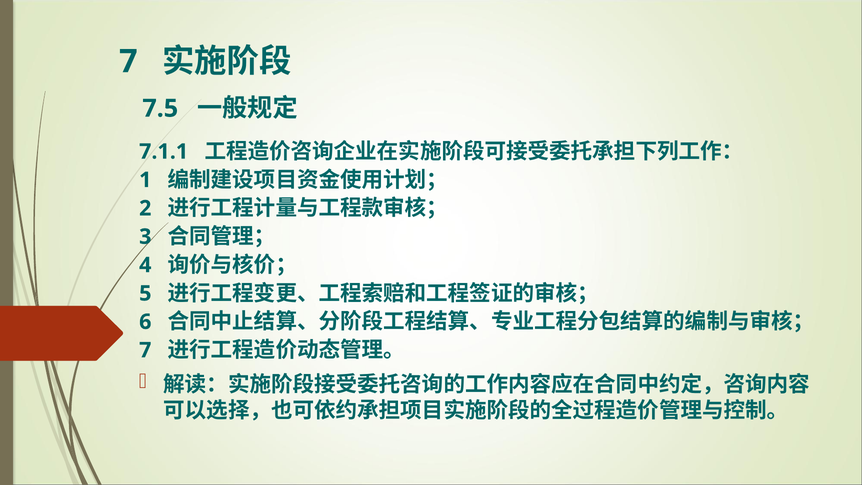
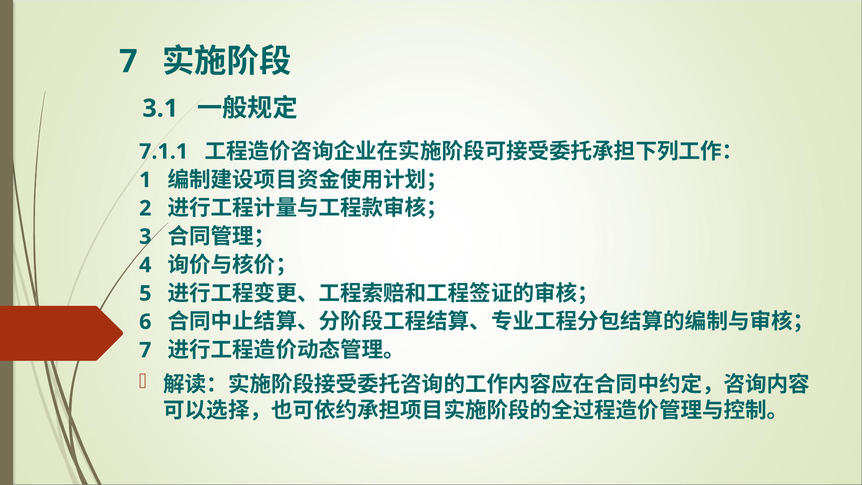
7.5: 7.5 -> 3.1
